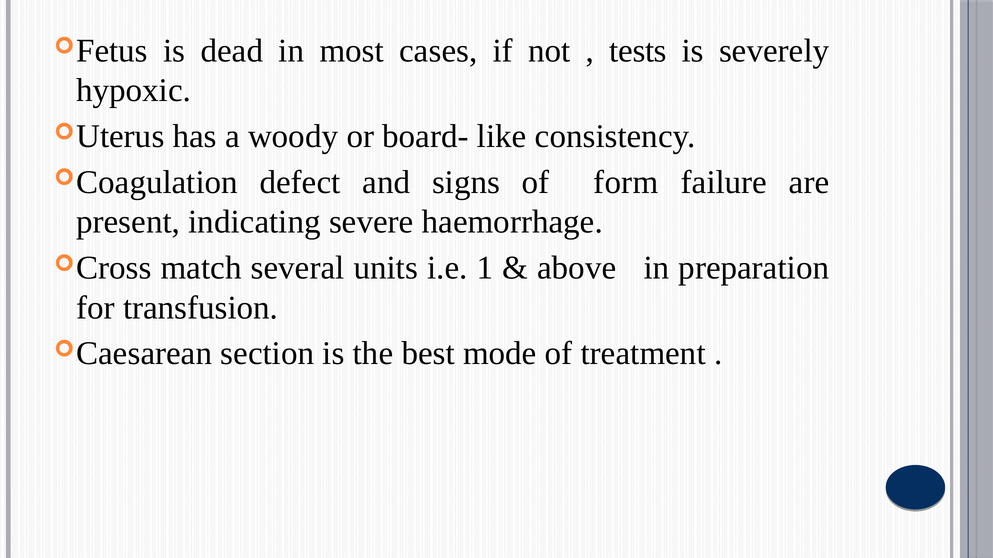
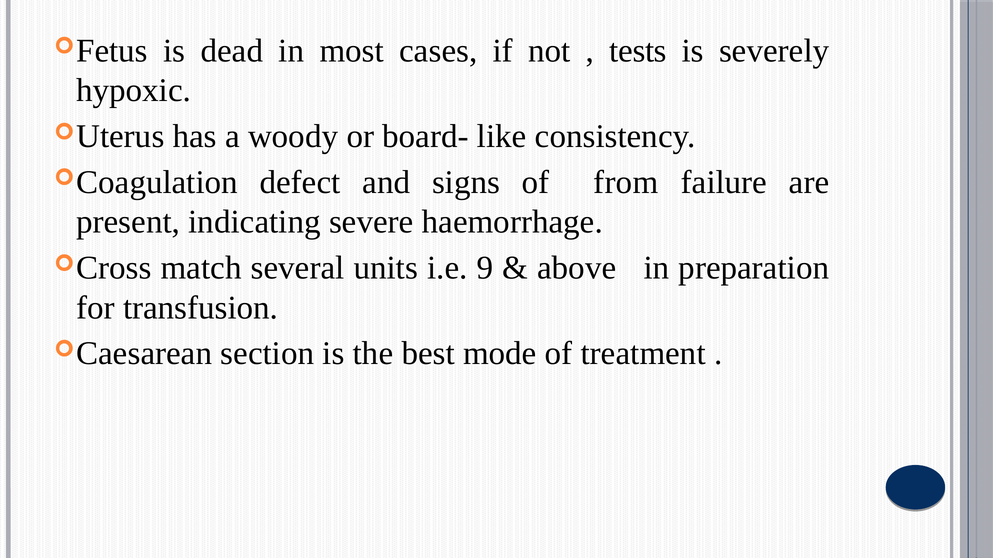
form: form -> from
1: 1 -> 9
